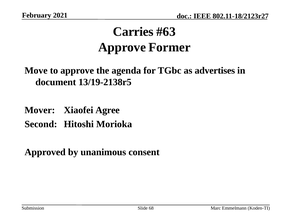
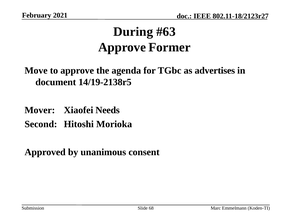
Carries: Carries -> During
13/19-2138r5: 13/19-2138r5 -> 14/19-2138r5
Agree: Agree -> Needs
